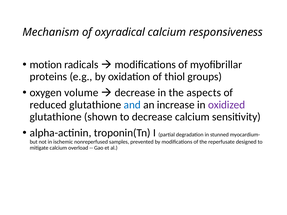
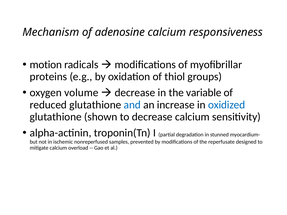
oxyradical: oxyradical -> adenosine
aspects: aspects -> variable
oxidized colour: purple -> blue
